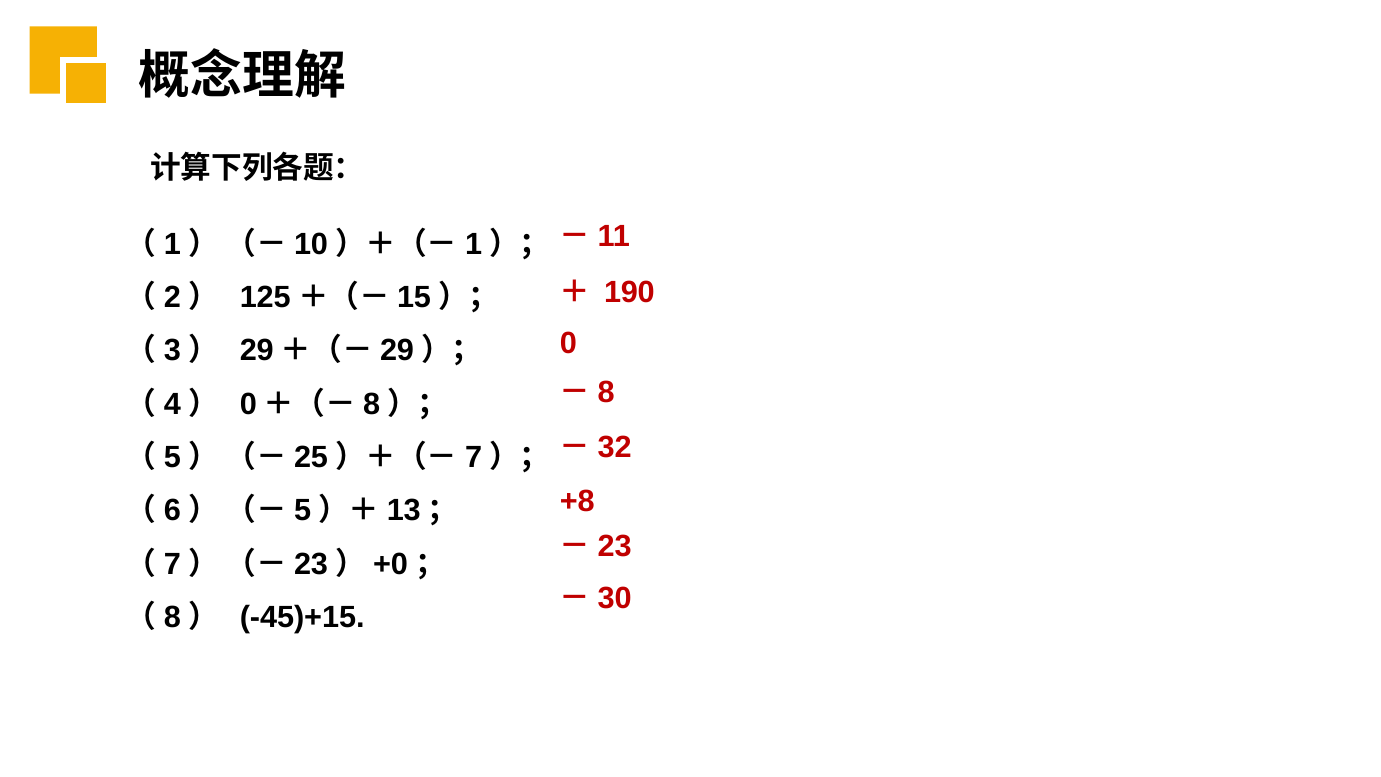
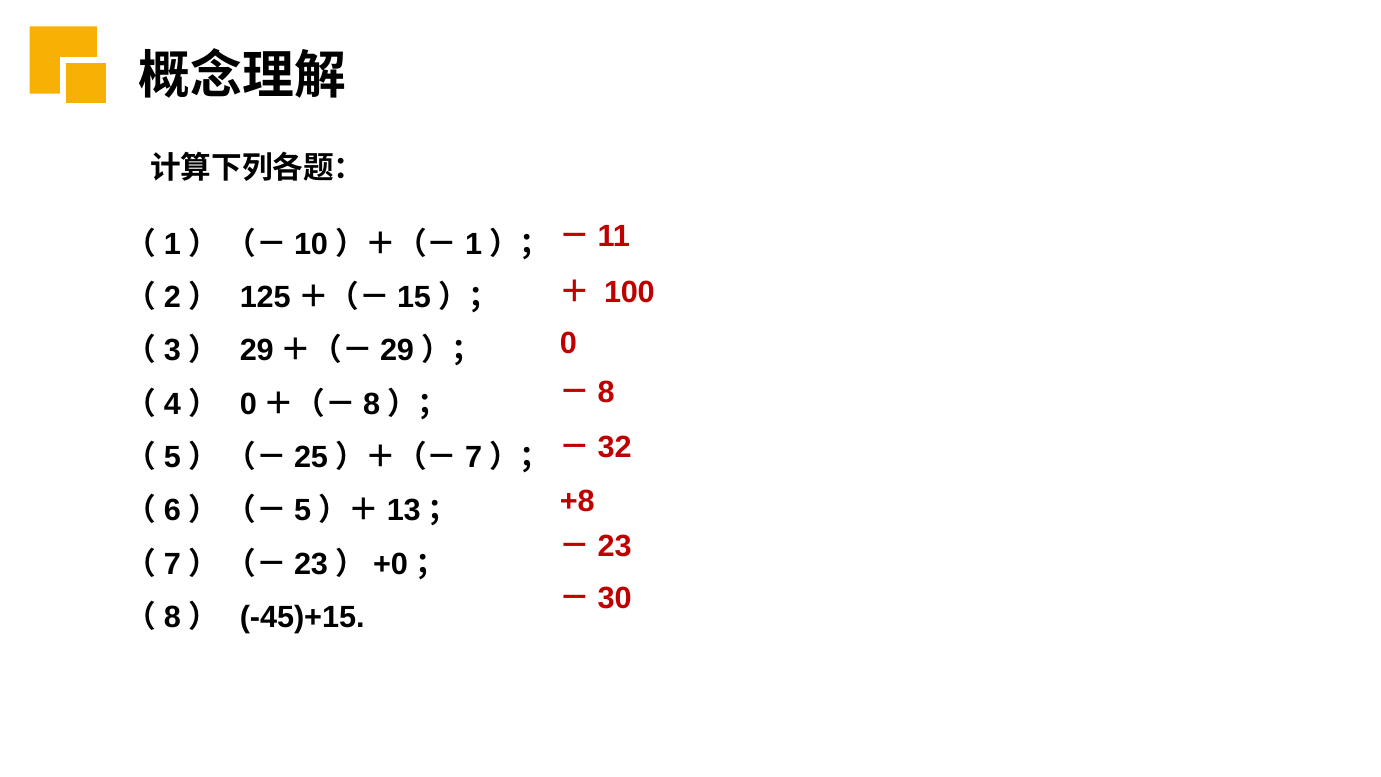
190: 190 -> 100
